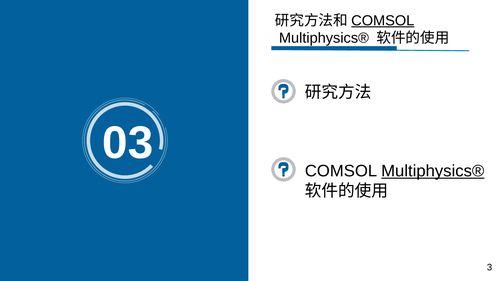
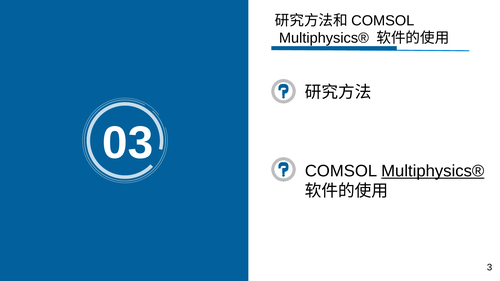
COMSOL at (383, 21) underline: present -> none
